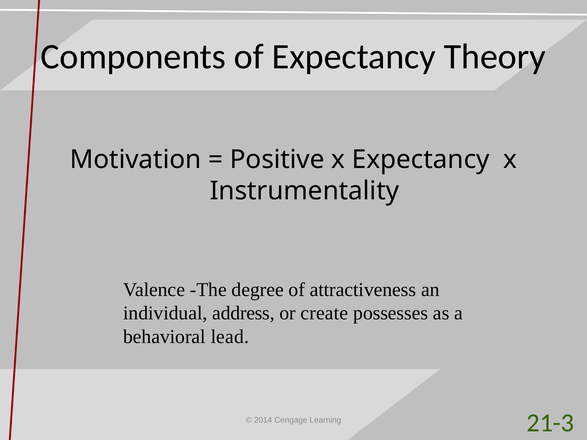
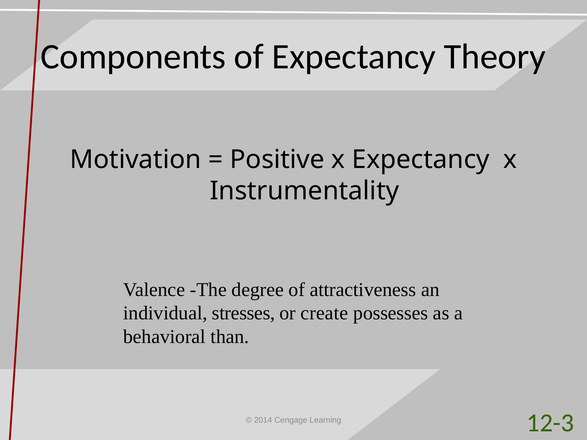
address: address -> stresses
lead: lead -> than
21-3: 21-3 -> 12-3
